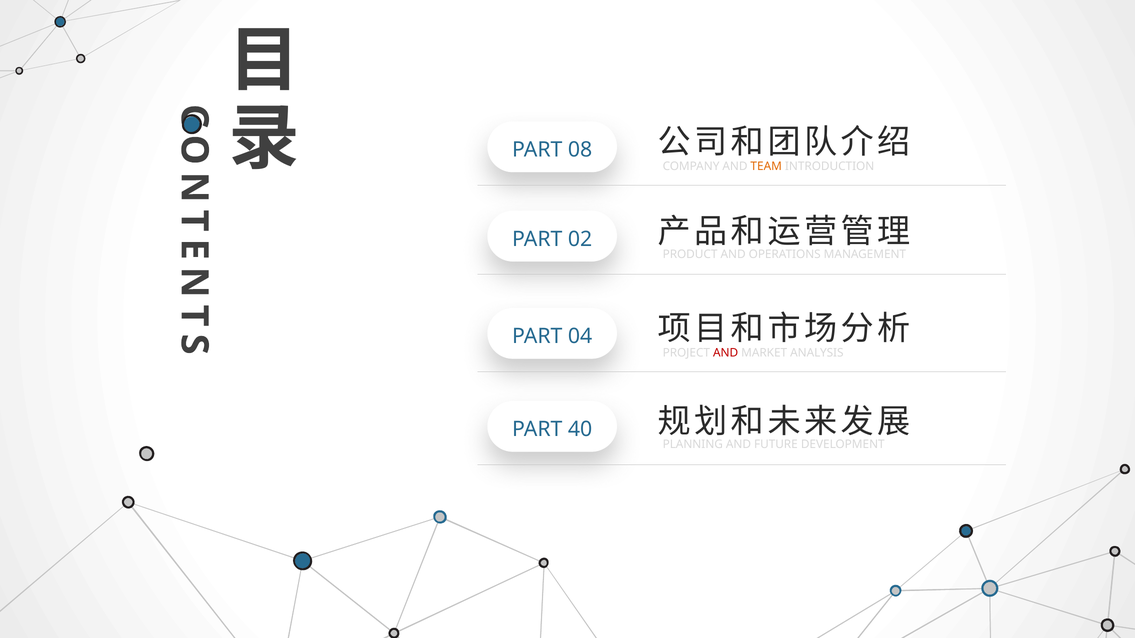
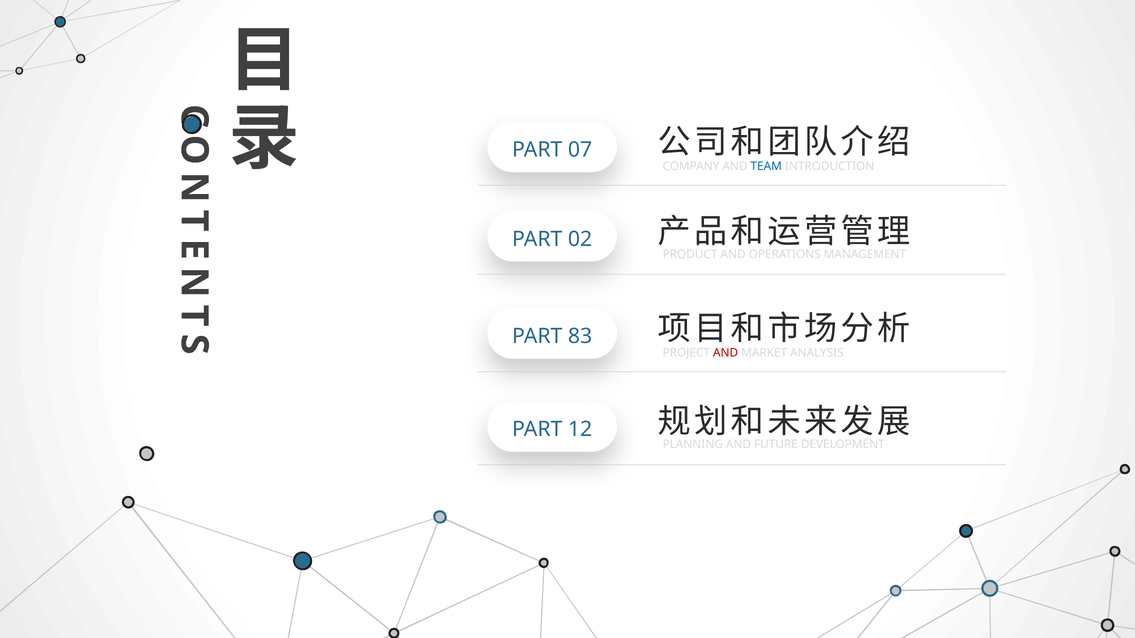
08: 08 -> 07
TEAM colour: orange -> blue
04: 04 -> 83
40: 40 -> 12
